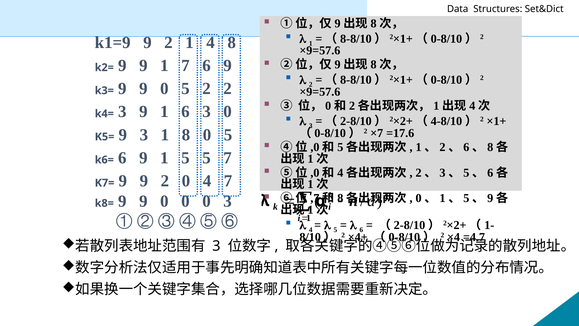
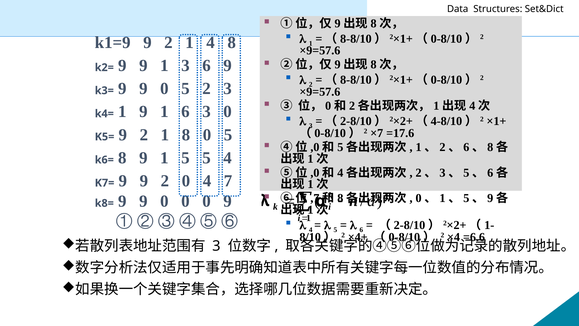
1 7: 7 -> 3
2 2: 2 -> 3
k4= 3: 3 -> 1
K5= 9 3: 3 -> 2
k6= 6: 6 -> 8
5 7: 7 -> 4
0 3: 3 -> 9
=4.7: =4.7 -> =6.6
